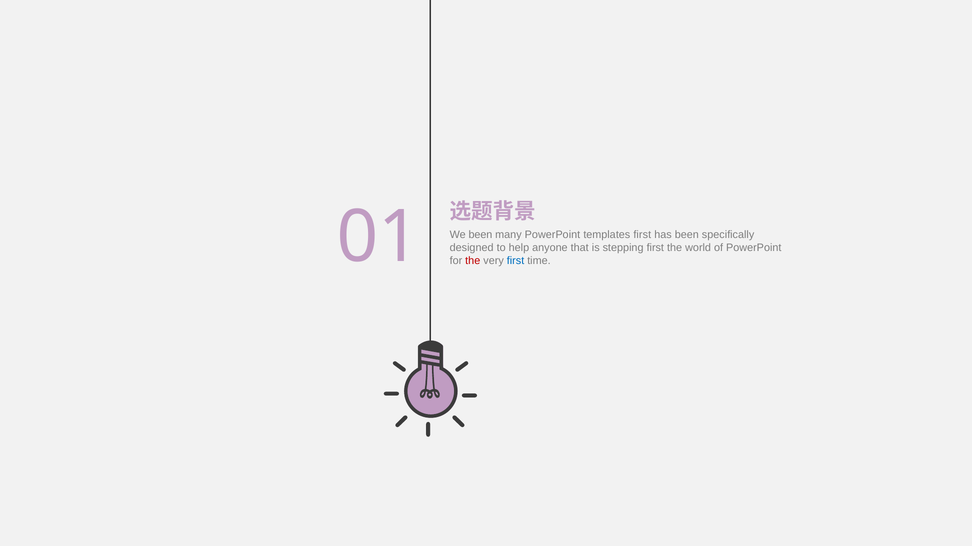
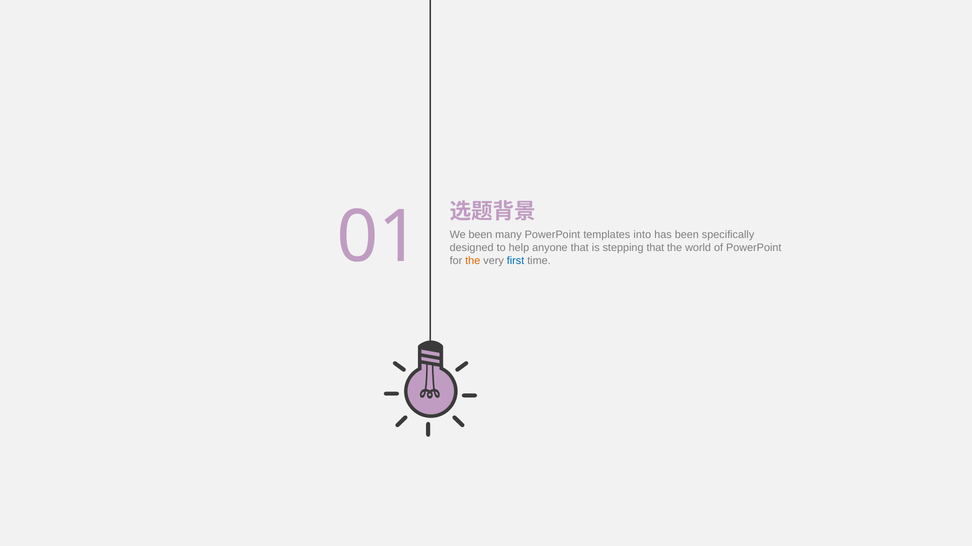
templates first: first -> into
stepping first: first -> that
the at (473, 261) colour: red -> orange
